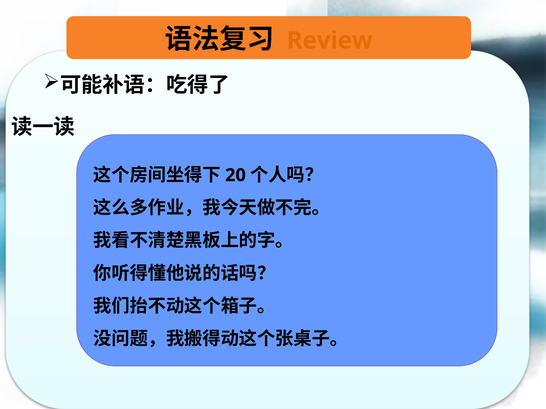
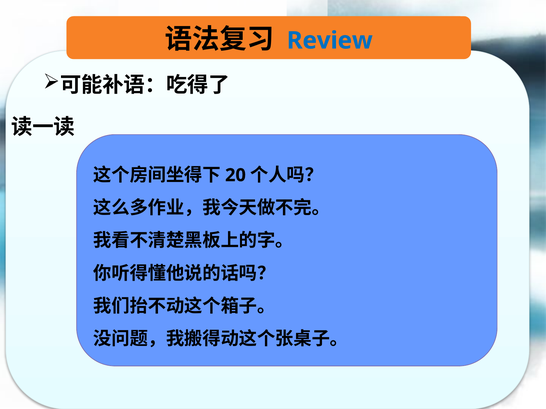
Review colour: orange -> blue
